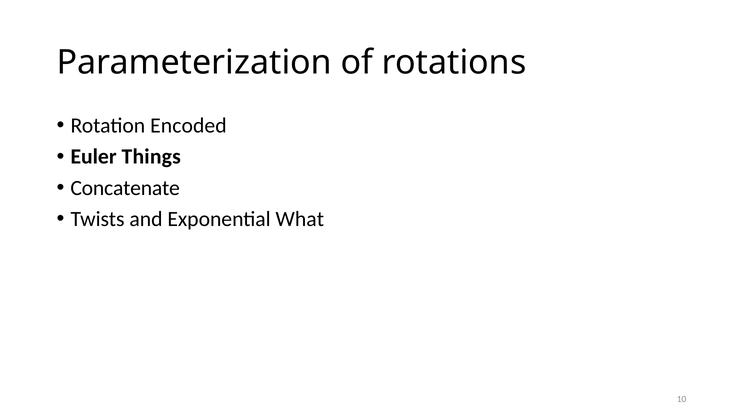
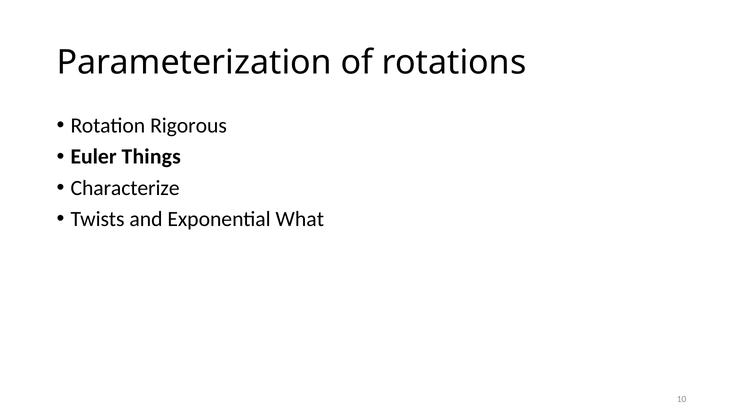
Encoded: Encoded -> Rigorous
Concatenate: Concatenate -> Characterize
